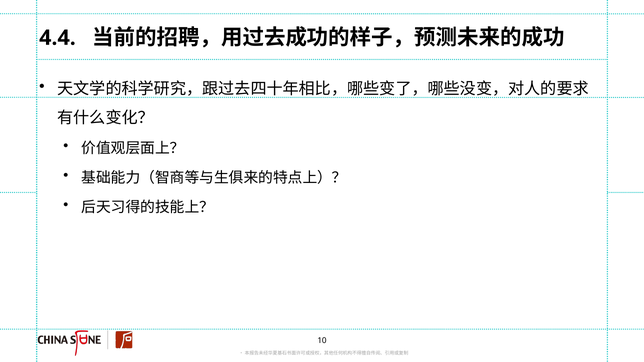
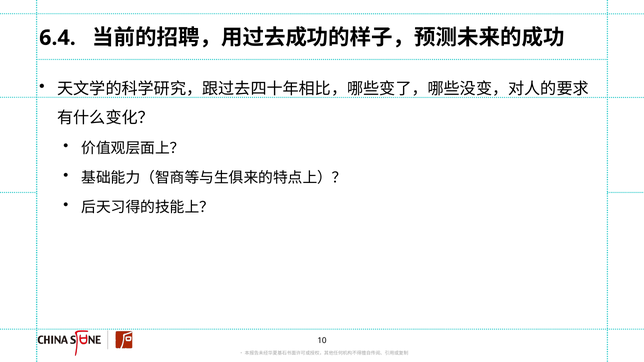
4.4: 4.4 -> 6.4
